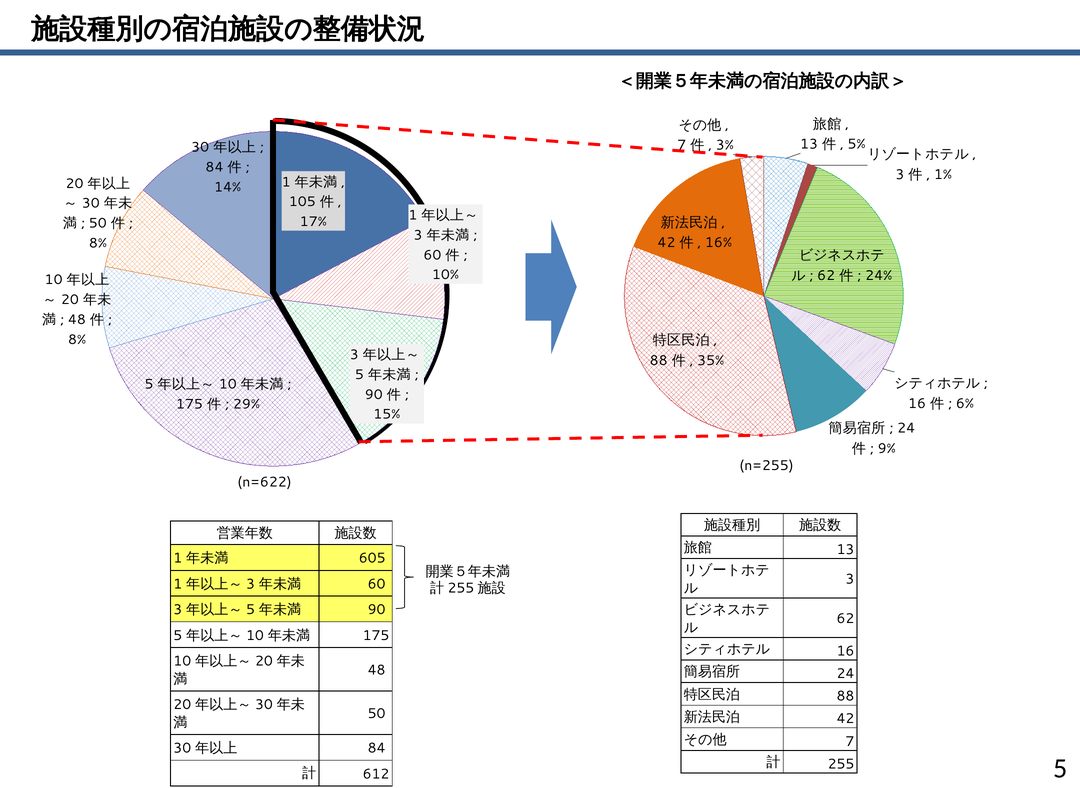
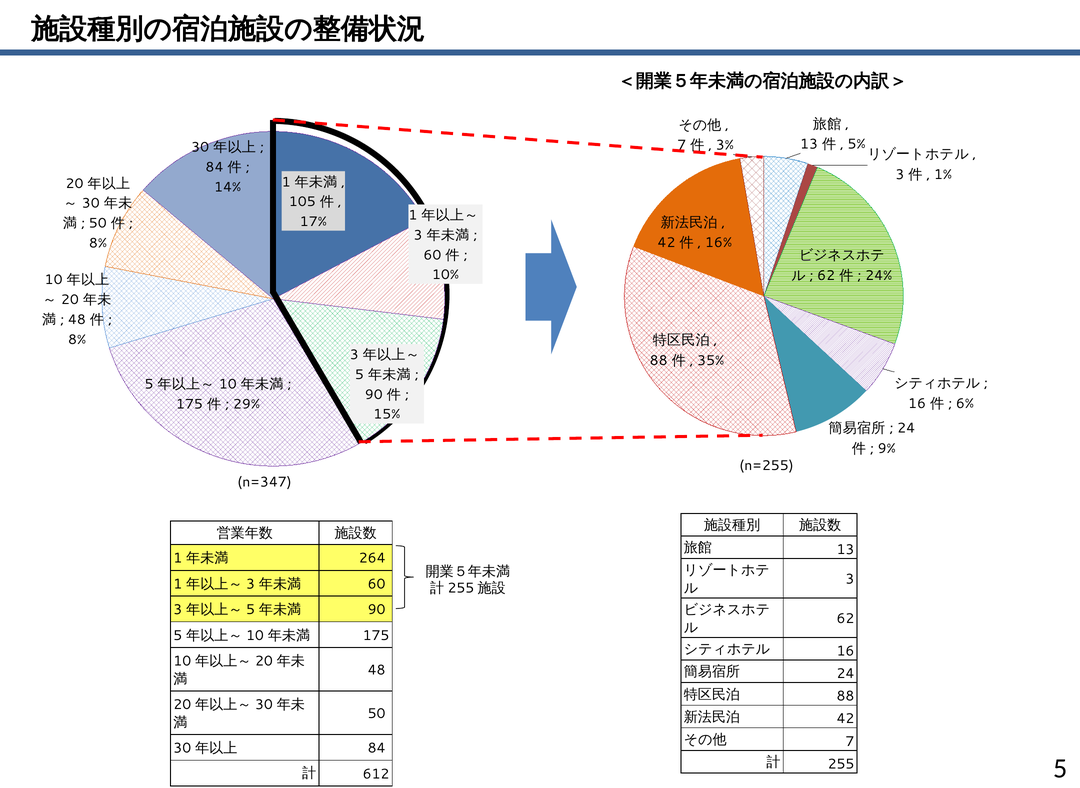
n=622: n=622 -> n=347
605: 605 -> 264
